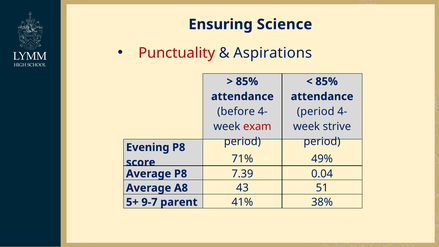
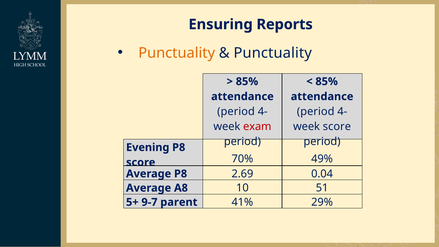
Science: Science -> Reports
Punctuality at (177, 53) colour: red -> orange
Aspirations at (273, 53): Aspirations -> Punctuality
before at (236, 111): before -> period
strive at (337, 126): strive -> score
71%: 71% -> 70%
7.39: 7.39 -> 2.69
43: 43 -> 10
38%: 38% -> 29%
